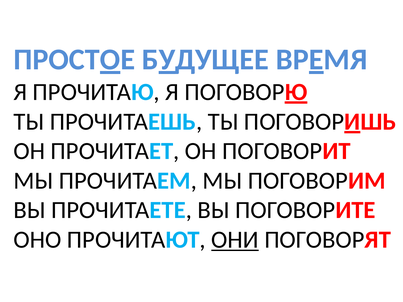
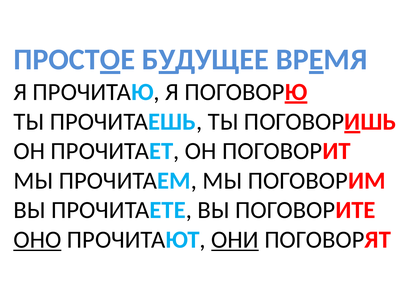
ОНО underline: none -> present
